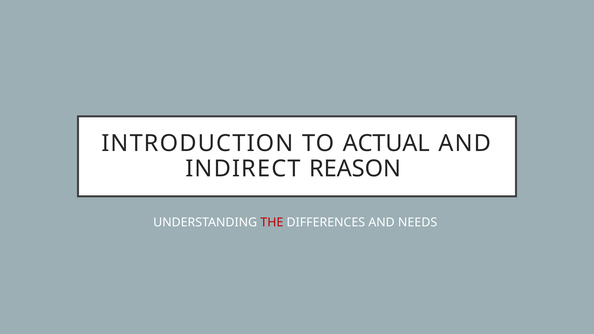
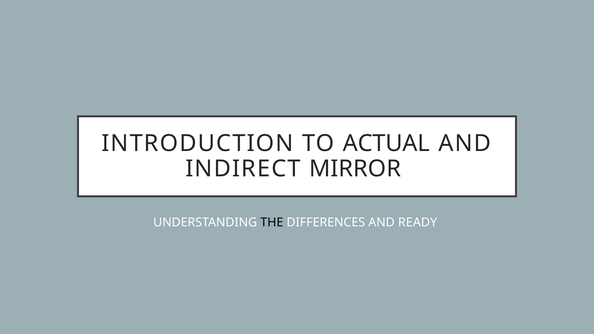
REASON: REASON -> MIRROR
THE colour: red -> black
NEEDS: NEEDS -> READY
